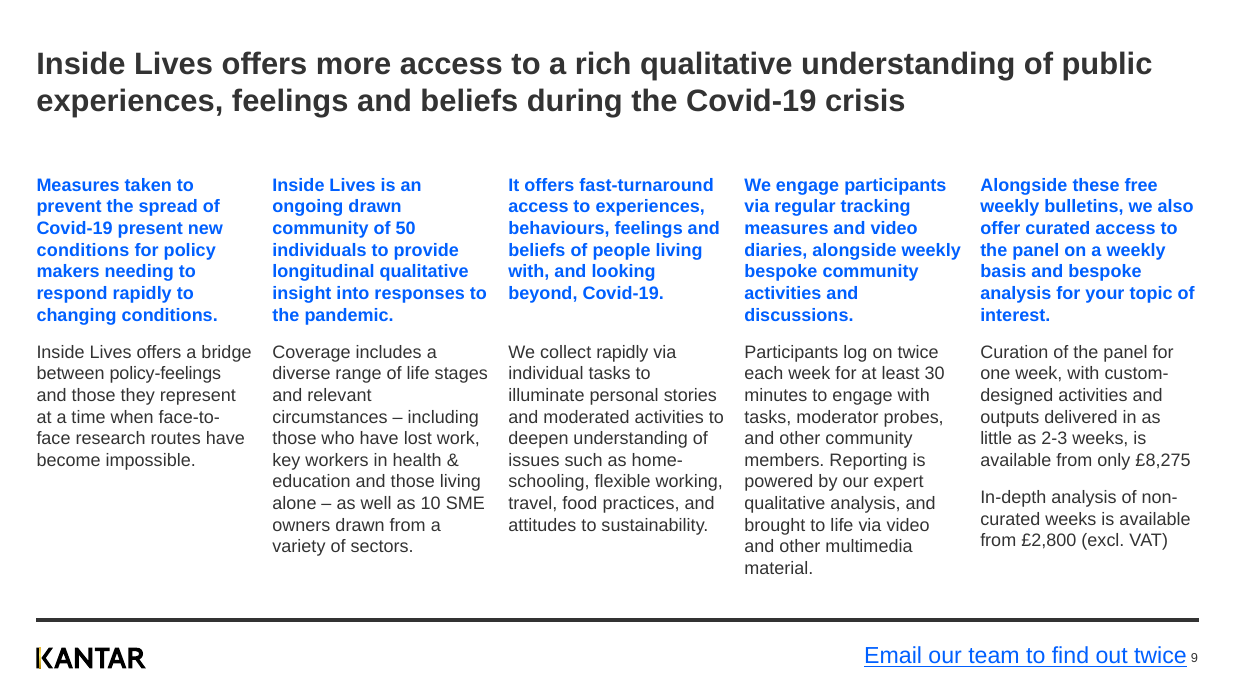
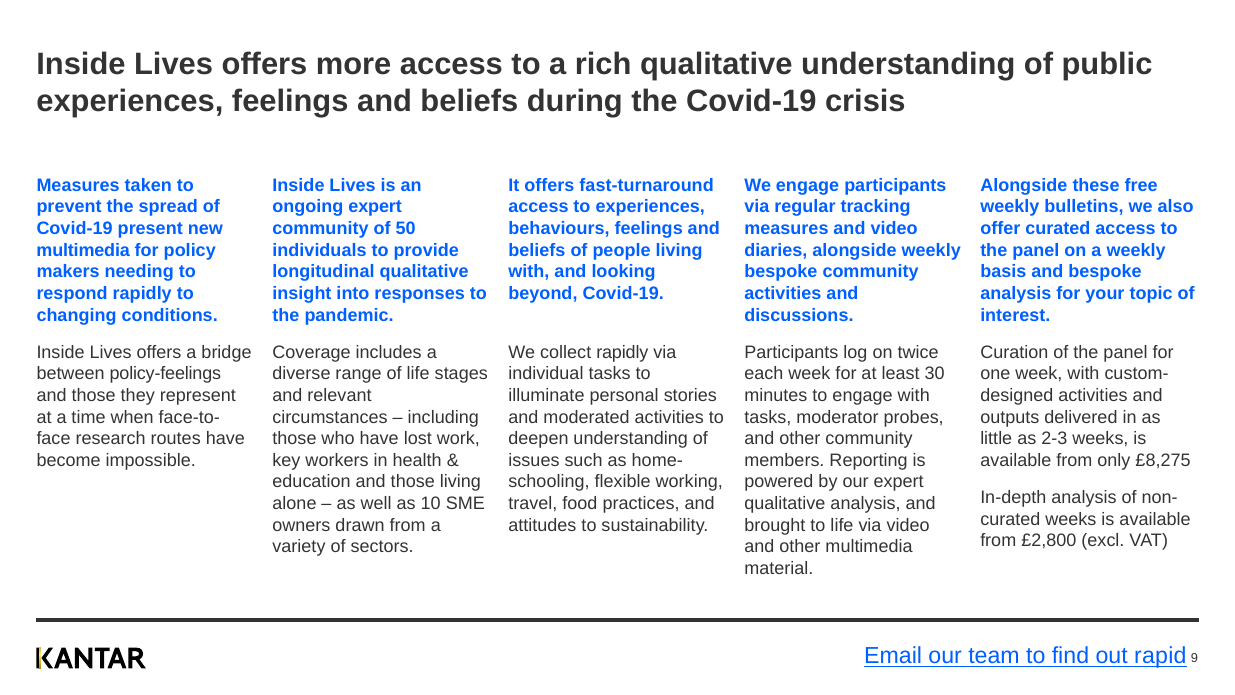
ongoing drawn: drawn -> expert
conditions at (83, 250): conditions -> multimedia
out twice: twice -> rapid
